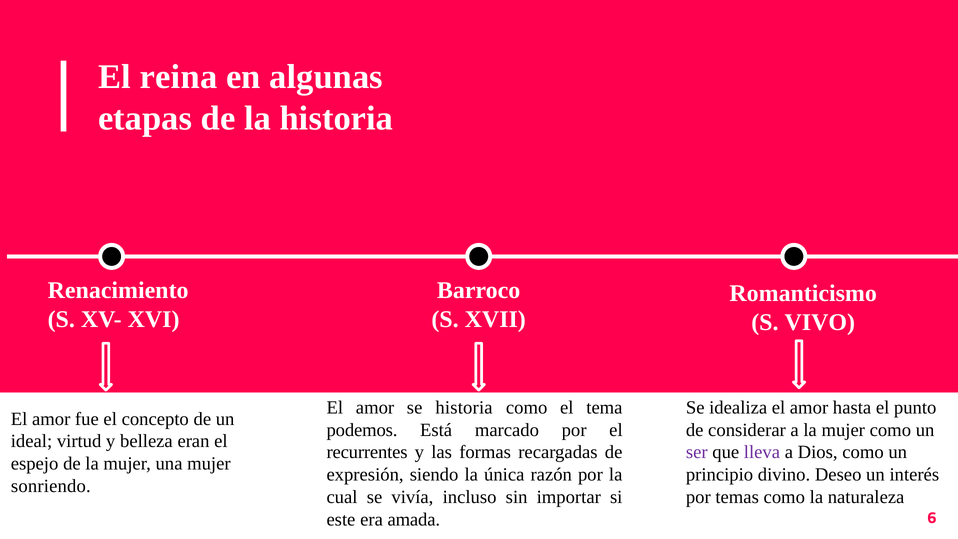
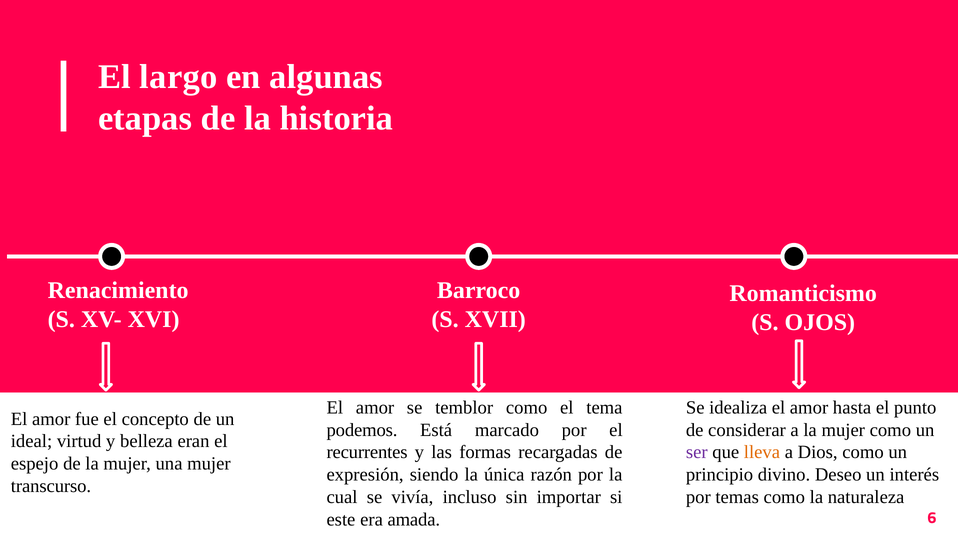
reina: reina -> largo
VIVO: VIVO -> OJOS
se historia: historia -> temblor
lleva colour: purple -> orange
sonriendo: sonriendo -> transcurso
